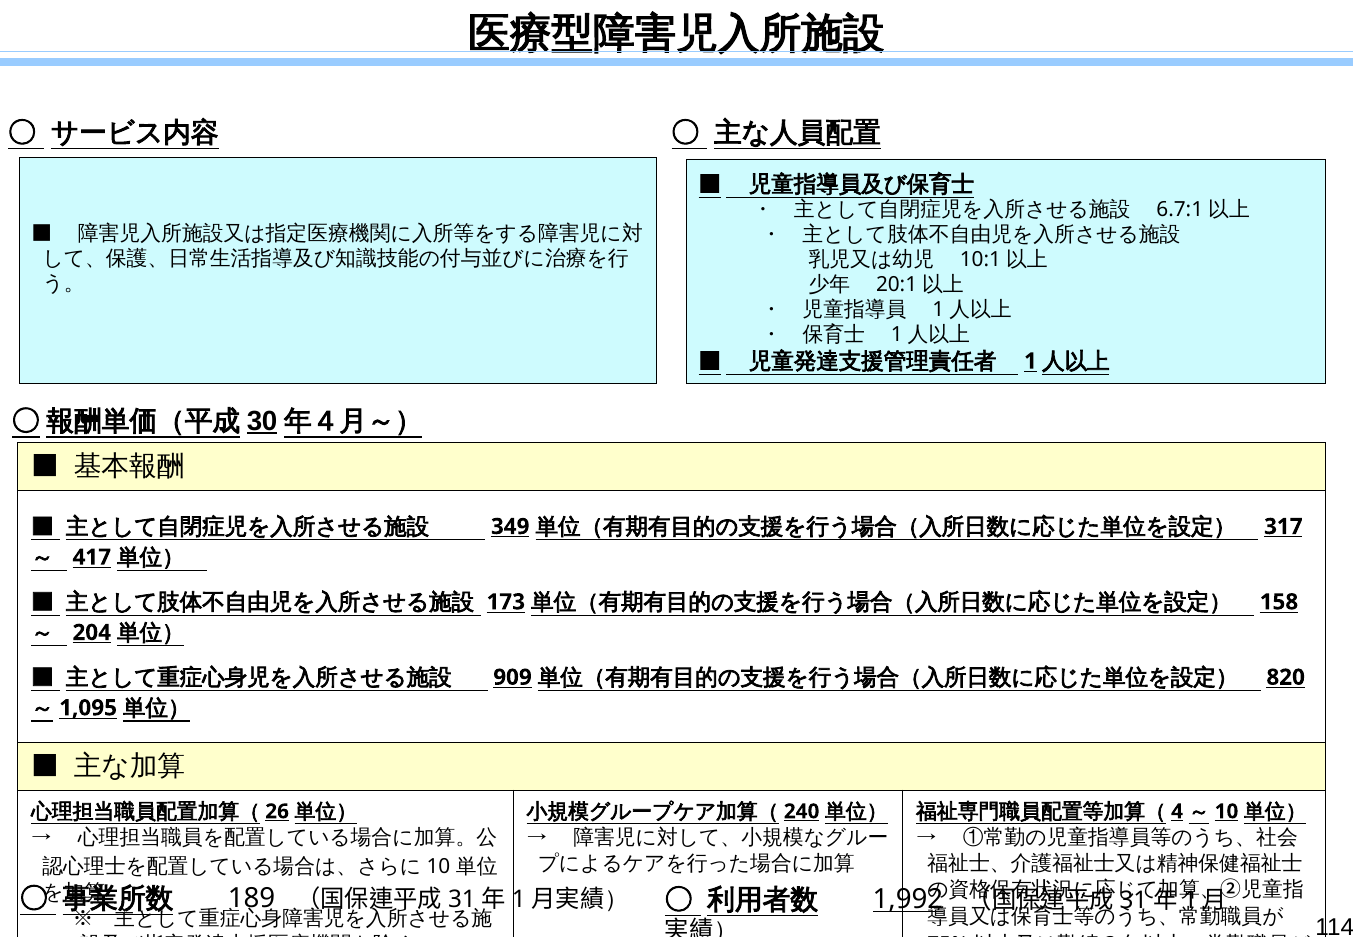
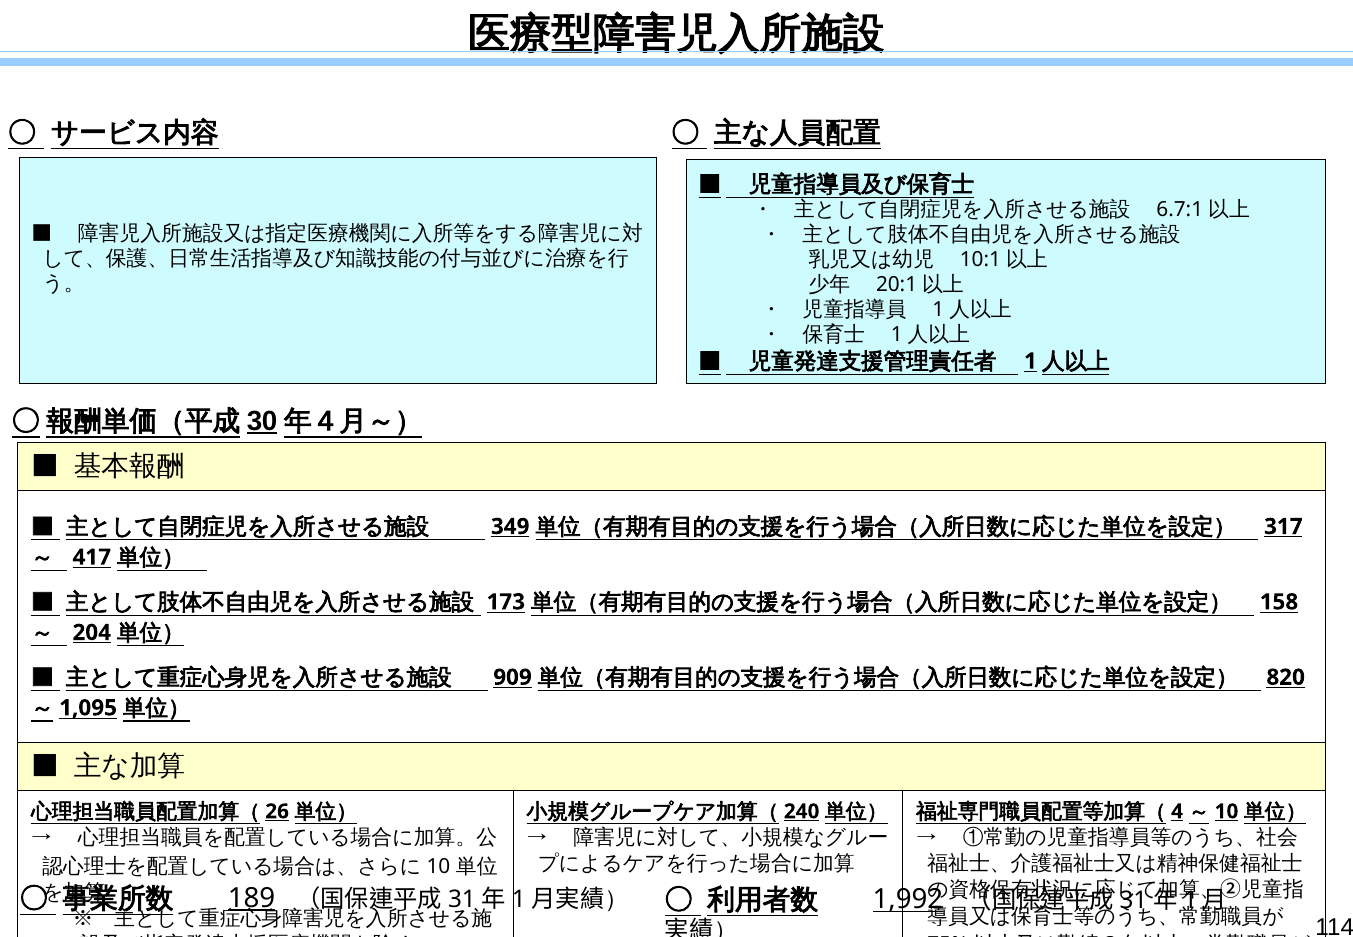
189 underline: none -> present
